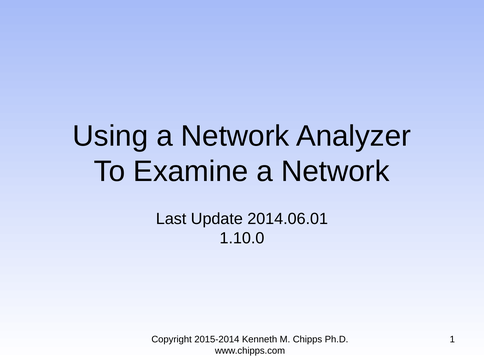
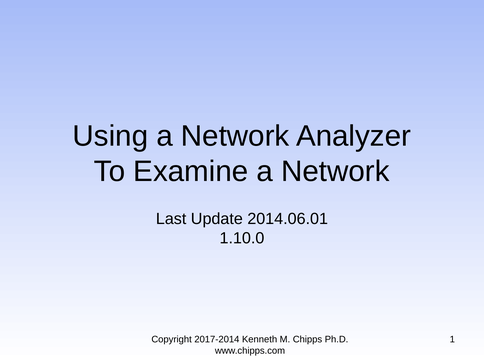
2015-2014: 2015-2014 -> 2017-2014
